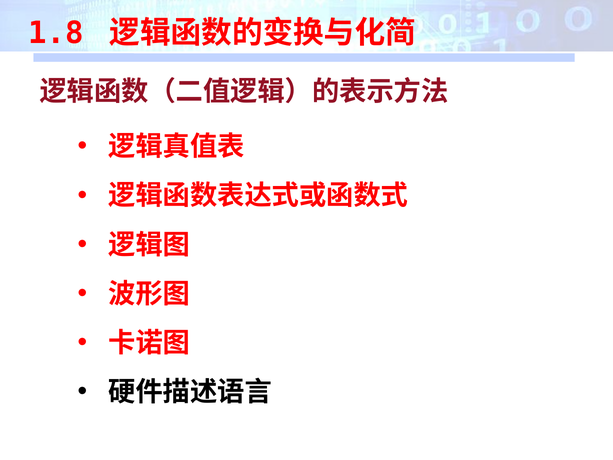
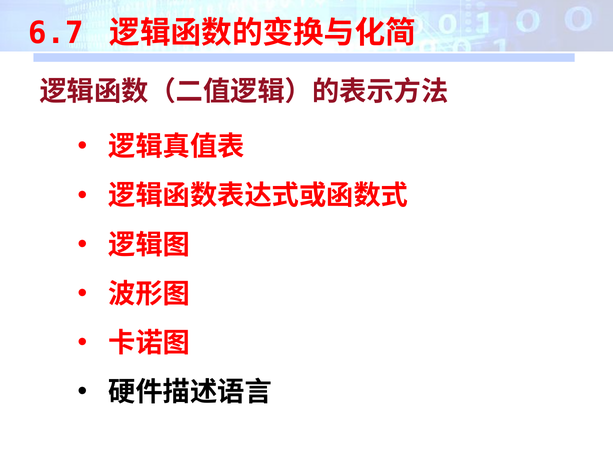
1.8: 1.8 -> 6.7
